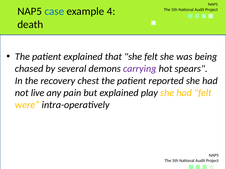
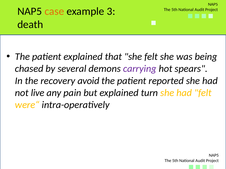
case colour: blue -> orange
4: 4 -> 3
chest: chest -> avoid
play: play -> turn
